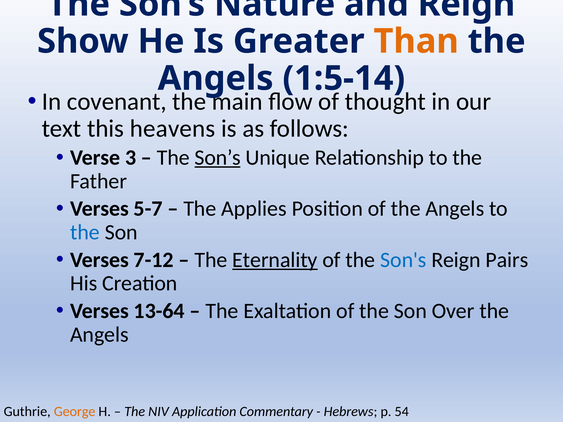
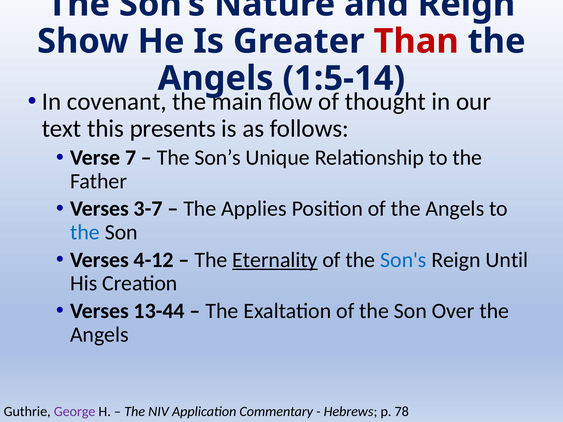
Than colour: orange -> red
heavens: heavens -> presents
3: 3 -> 7
Son’s at (218, 158) underline: present -> none
5-7: 5-7 -> 3-7
7-12: 7-12 -> 4-12
Pairs: Pairs -> Until
13-64: 13-64 -> 13-44
George colour: orange -> purple
54: 54 -> 78
